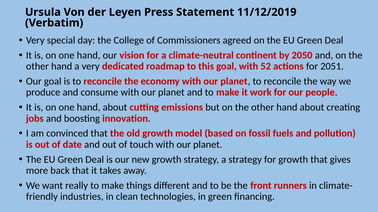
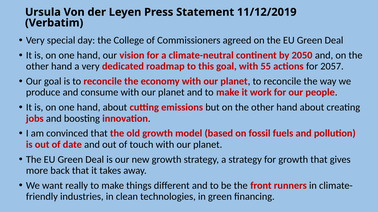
52: 52 -> 55
2051: 2051 -> 2057
